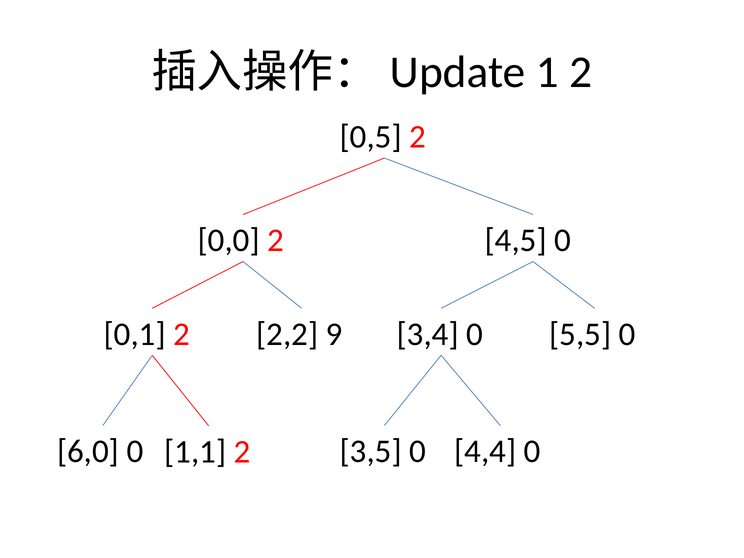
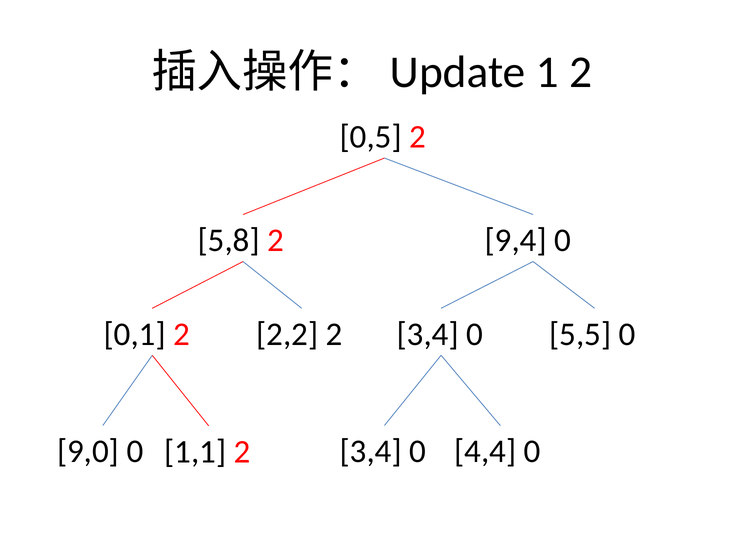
0,0: 0,0 -> 5,8
4,5: 4,5 -> 9,4
2,2 9: 9 -> 2
6,0: 6,0 -> 9,0
3,5 at (371, 451): 3,5 -> 3,4
